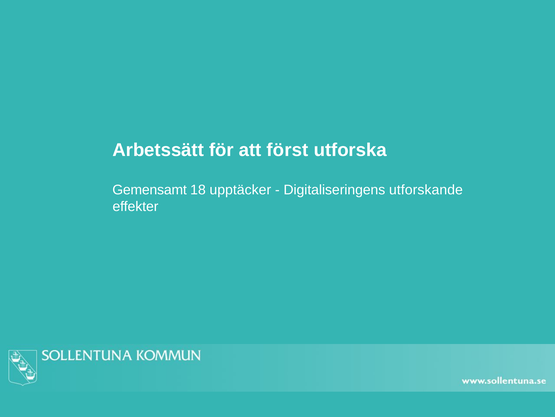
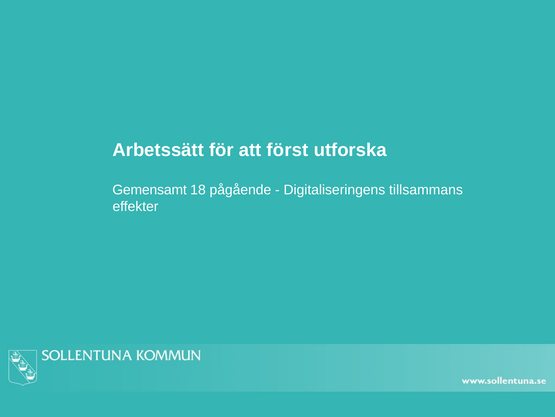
upptäcker: upptäcker -> pågående
utforskande: utforskande -> tillsammans
